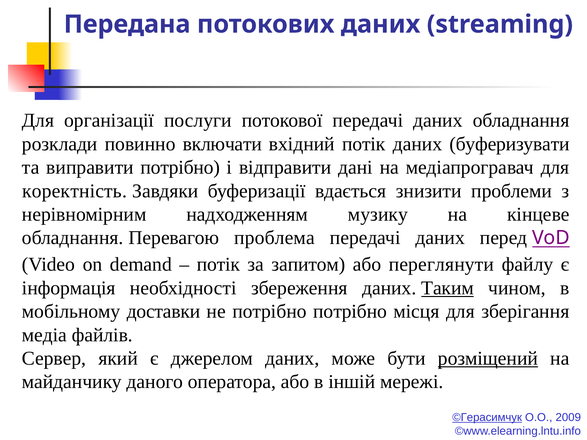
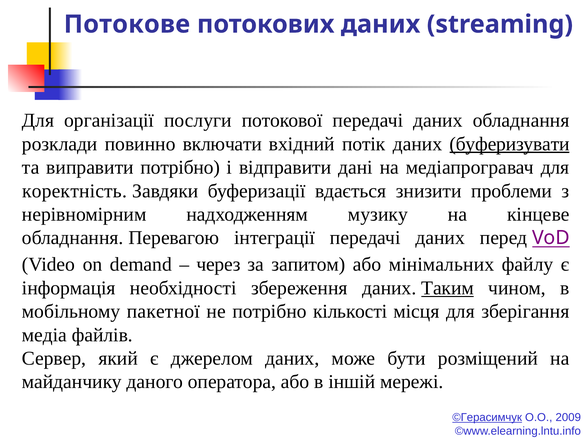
Передана: Передана -> Потокове
буферизувати underline: none -> present
проблема: проблема -> інтеграції
потік at (218, 265): потік -> через
переглянути: переглянути -> мінімальних
доставки: доставки -> пакетної
потрібно потрібно: потрібно -> кількості
розміщений underline: present -> none
